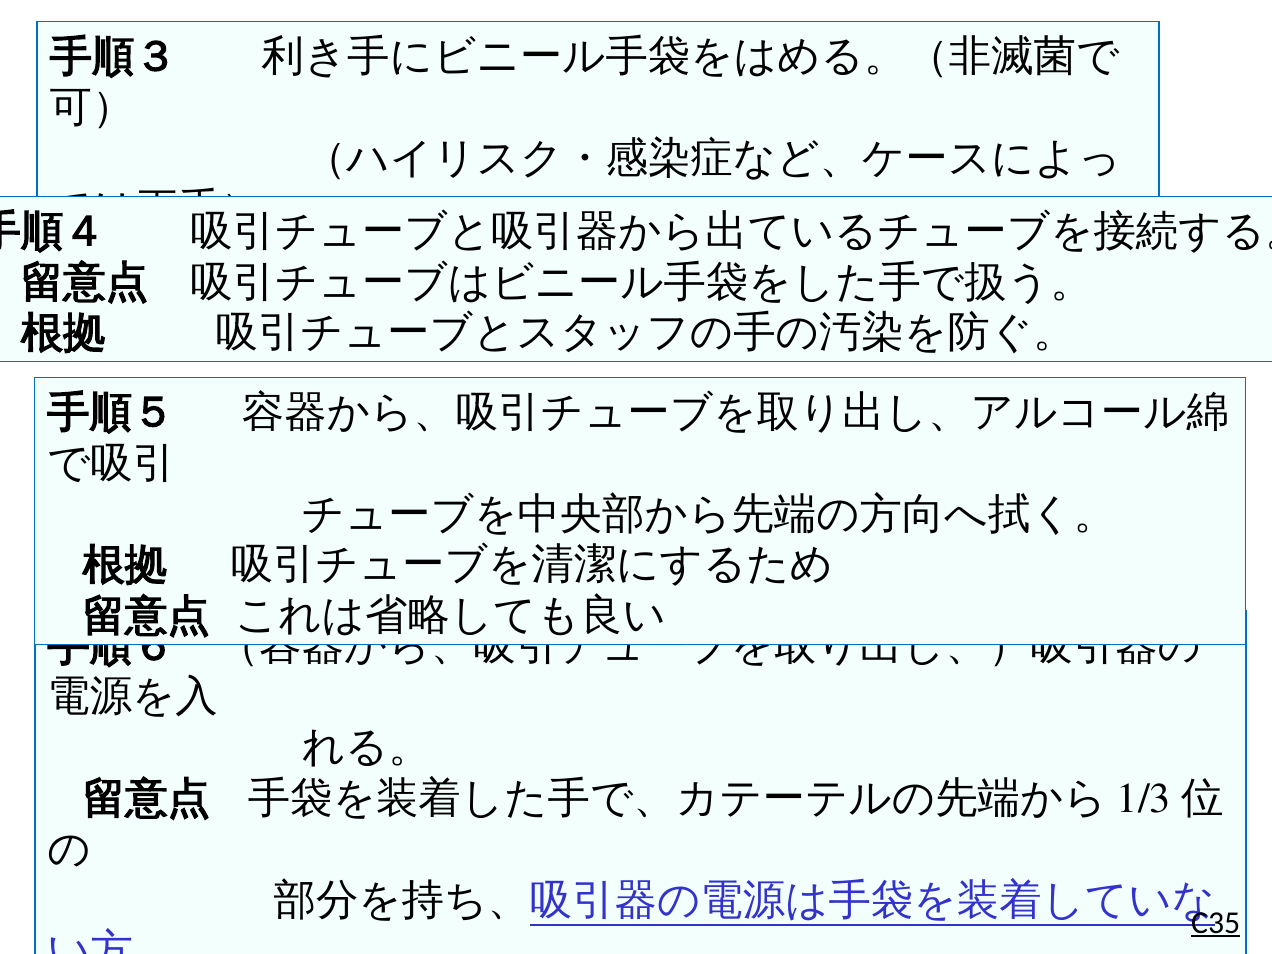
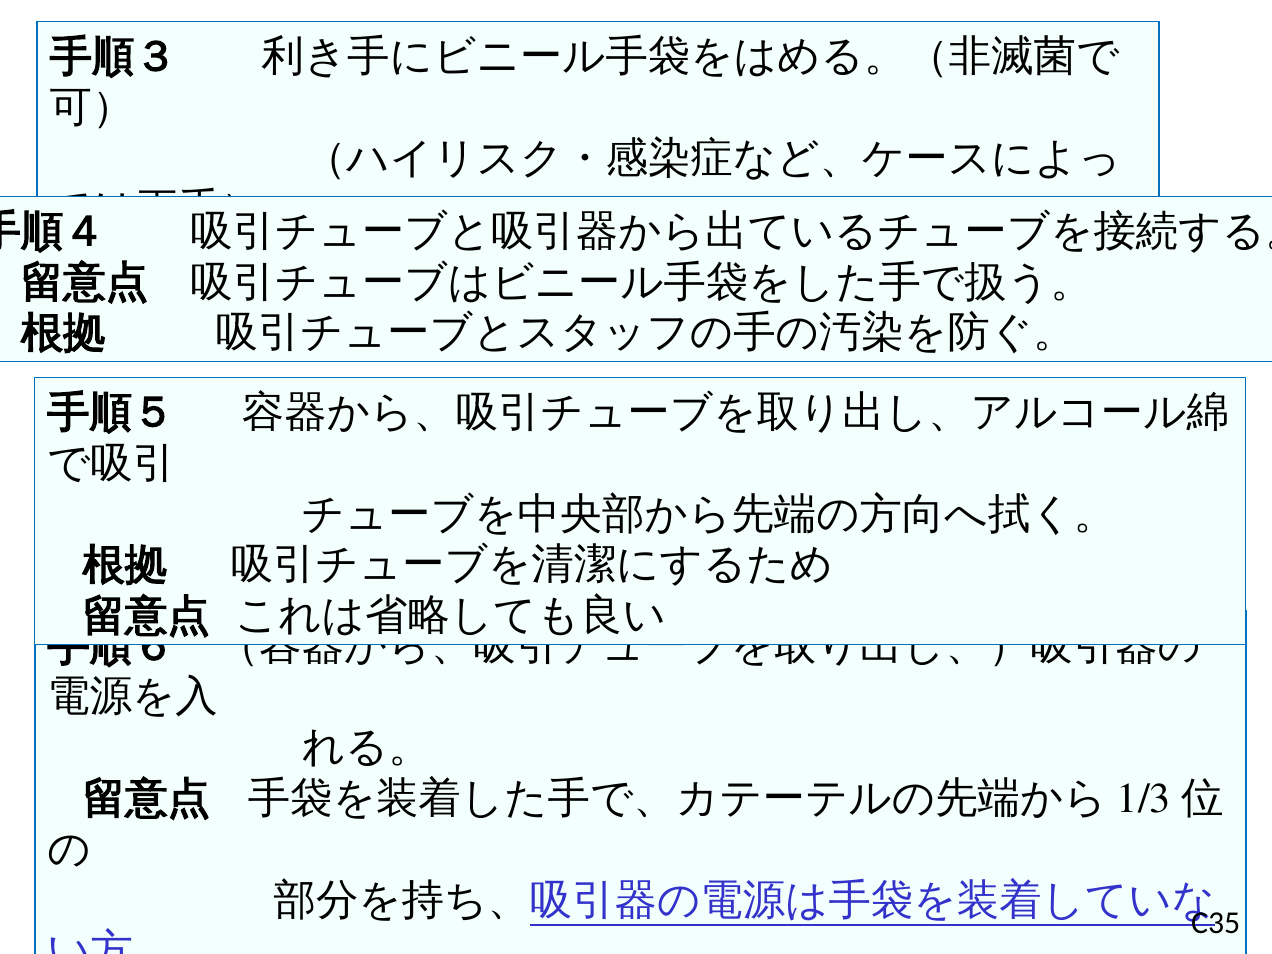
C35 underline: present -> none
